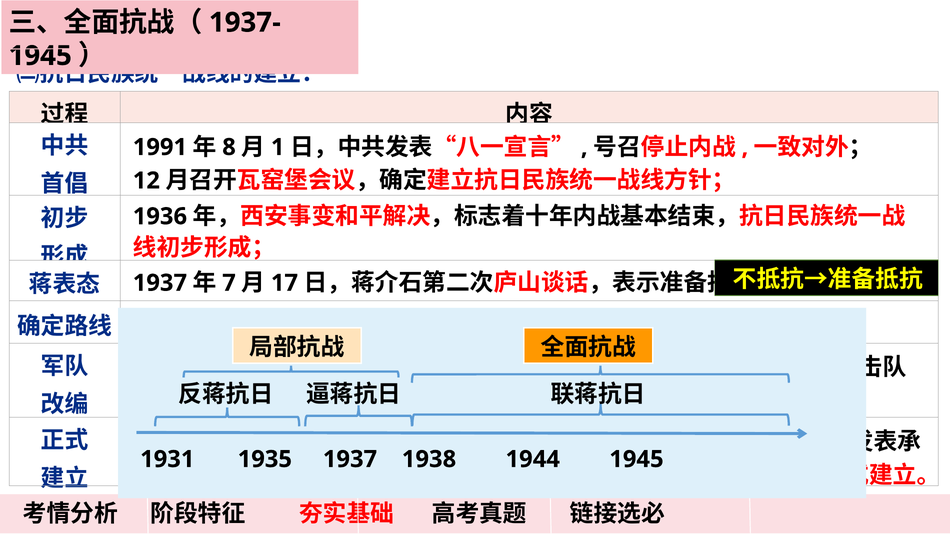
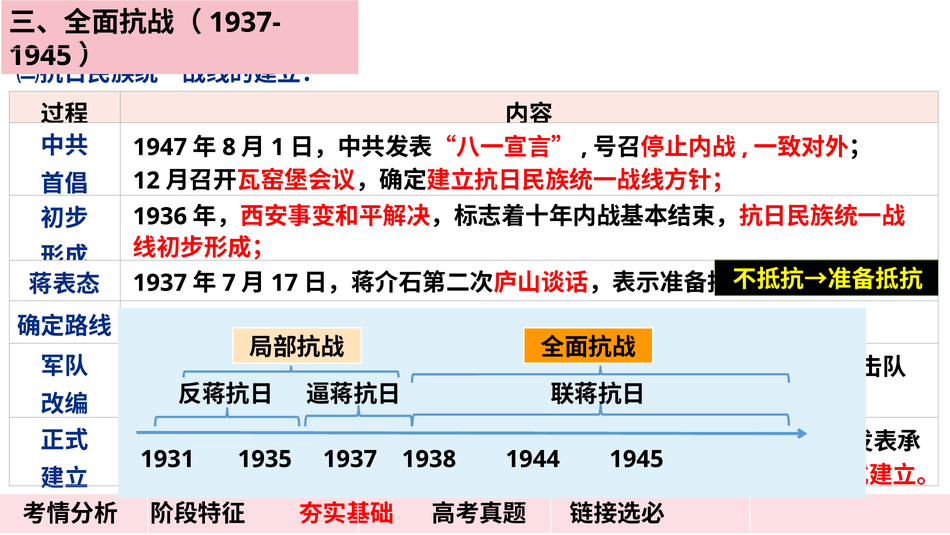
1991: 1991 -> 1947
